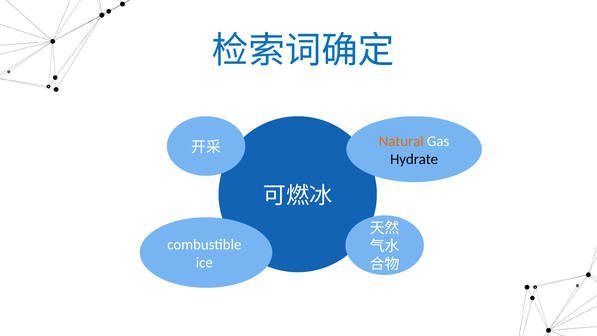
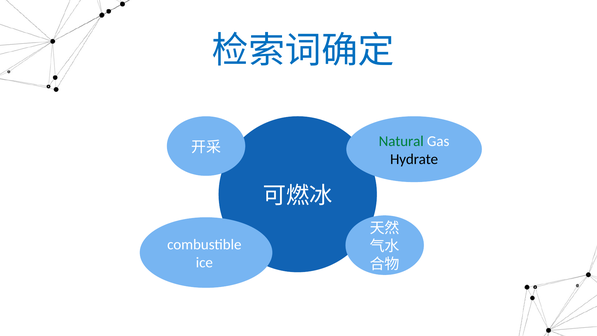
Natural colour: orange -> green
